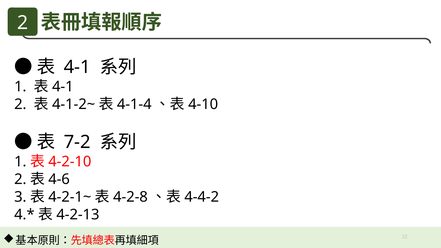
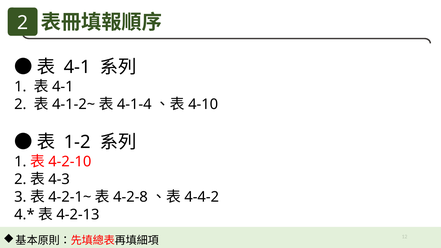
7-2: 7-2 -> 1-2
4-6: 4-6 -> 4-3
